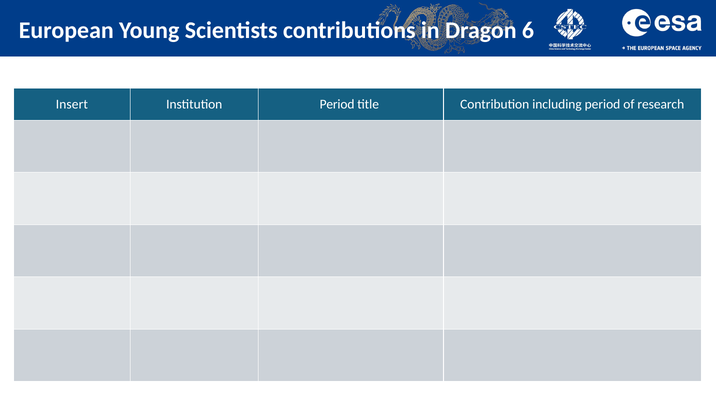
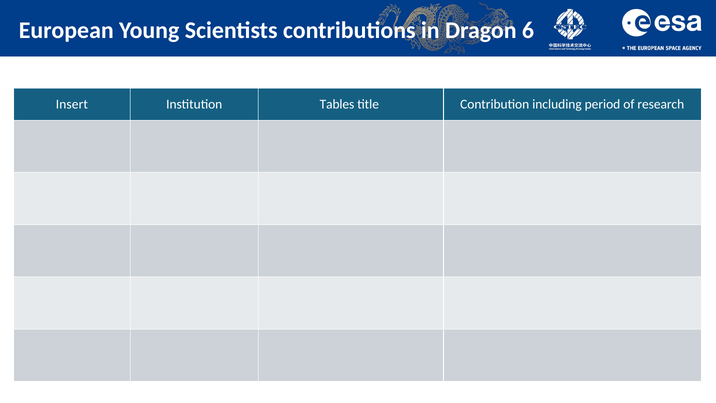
Institution Period: Period -> Tables
